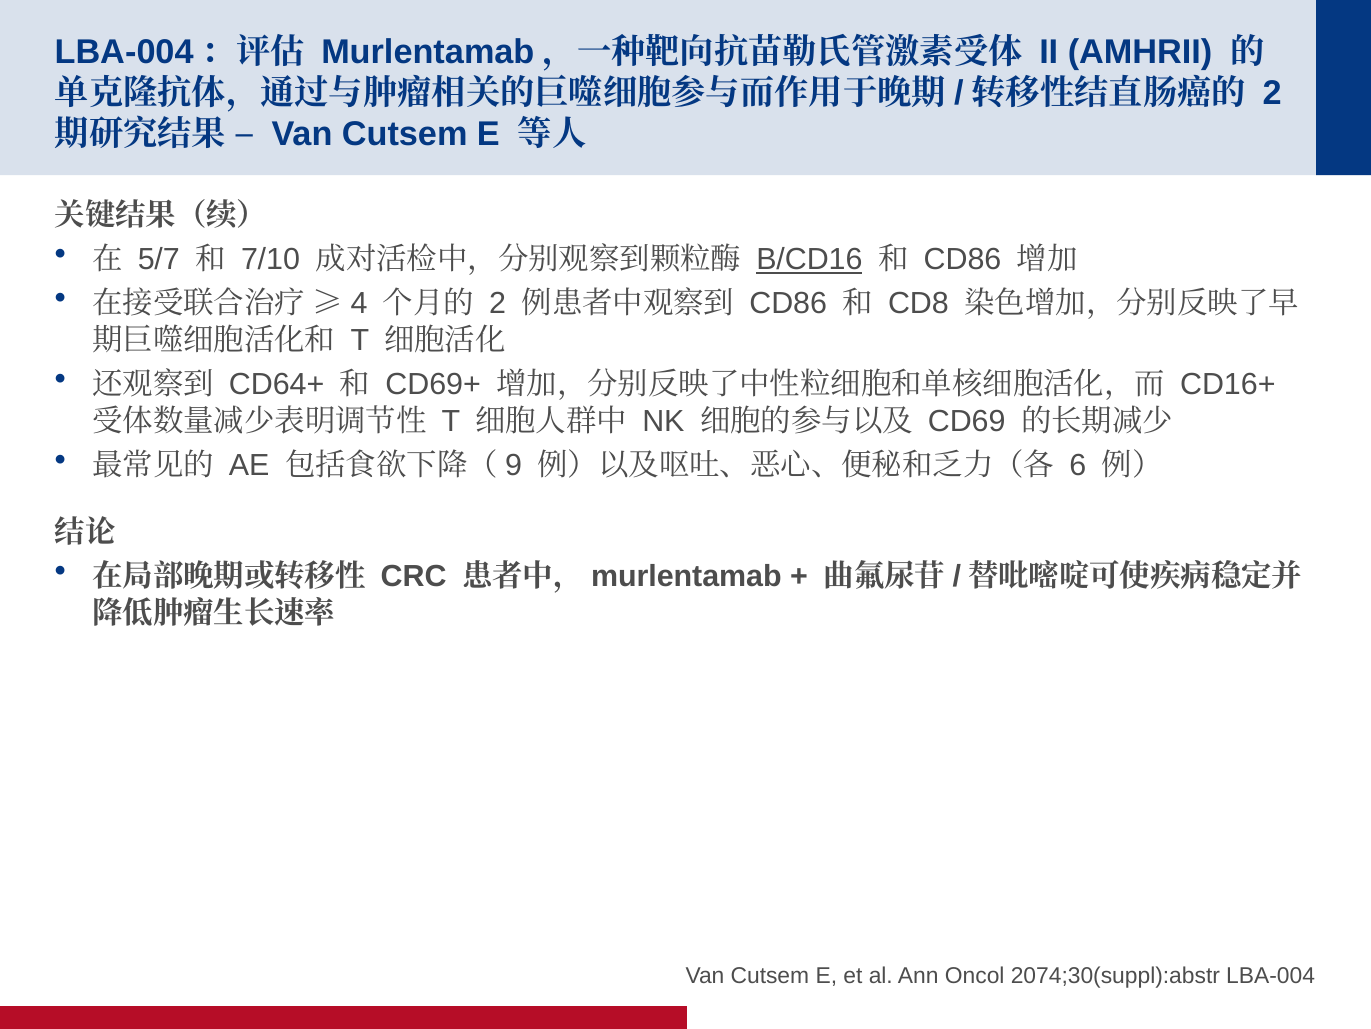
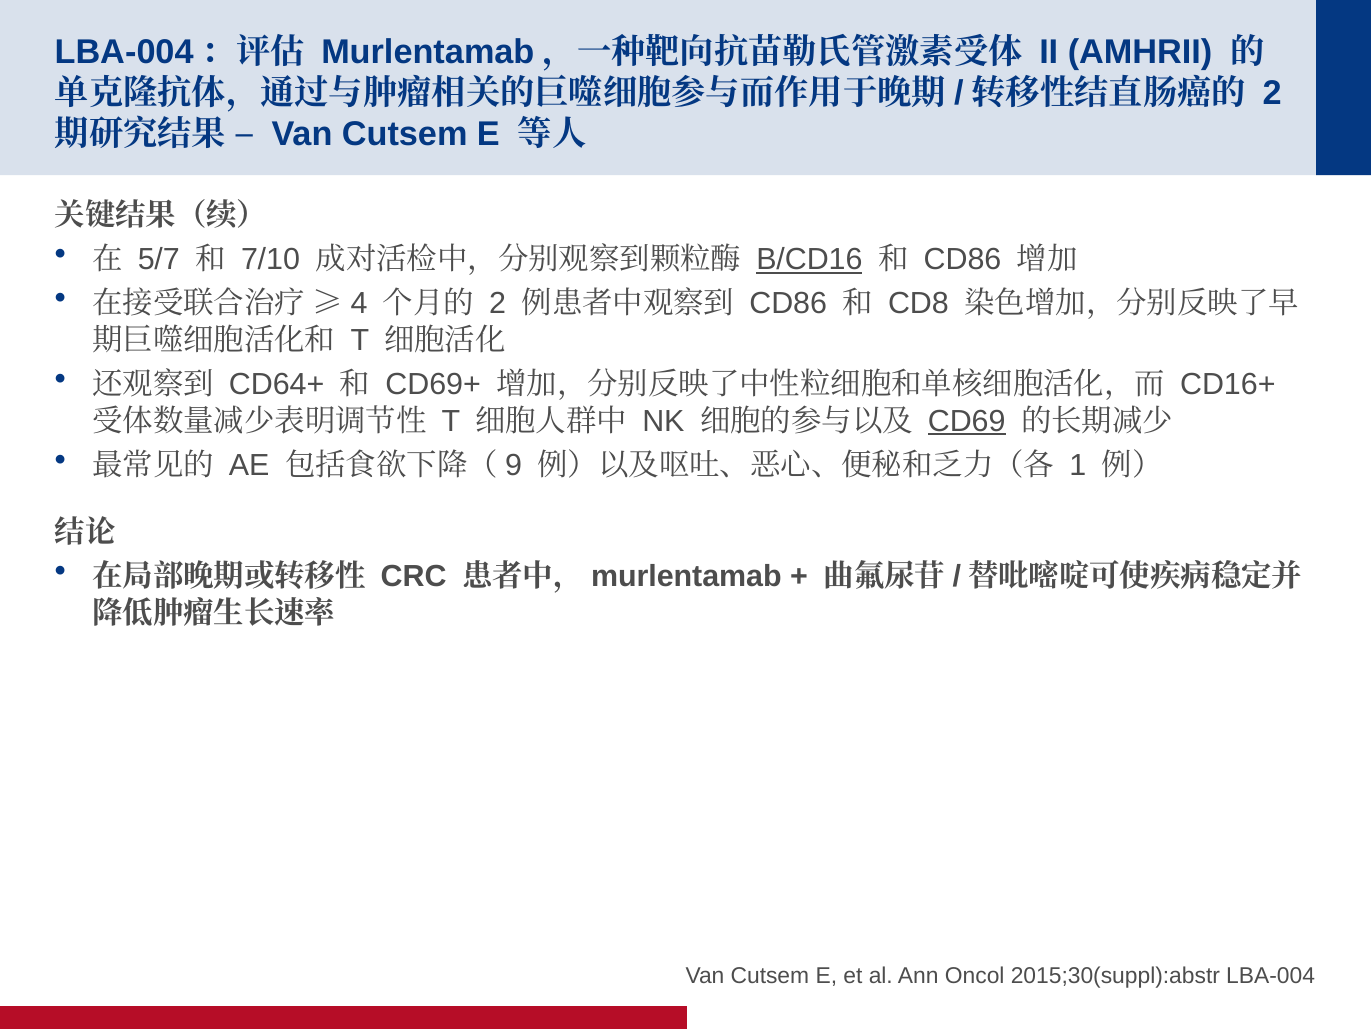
CD69 underline: none -> present
6: 6 -> 1
2074;30(suppl):abstr: 2074;30(suppl):abstr -> 2015;30(suppl):abstr
